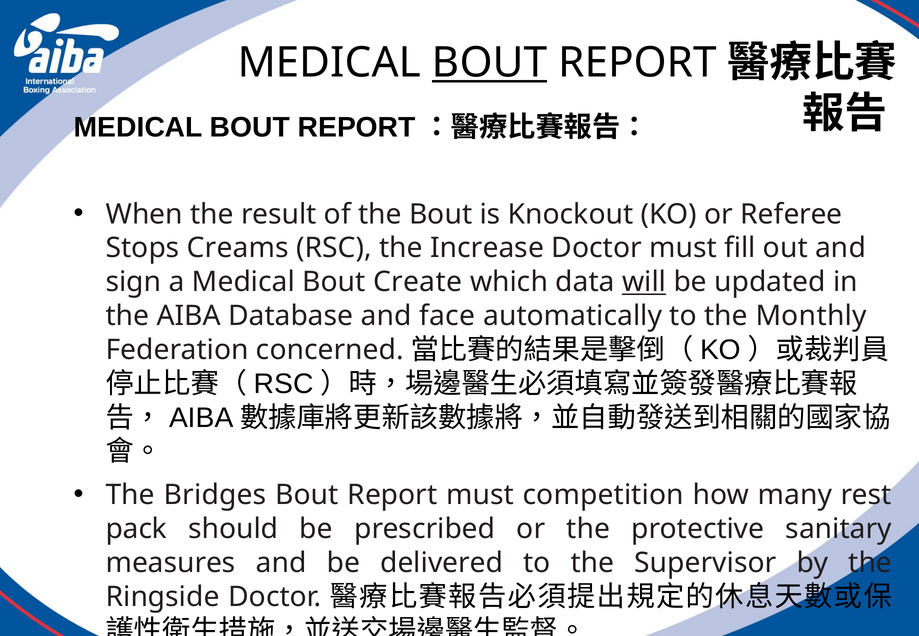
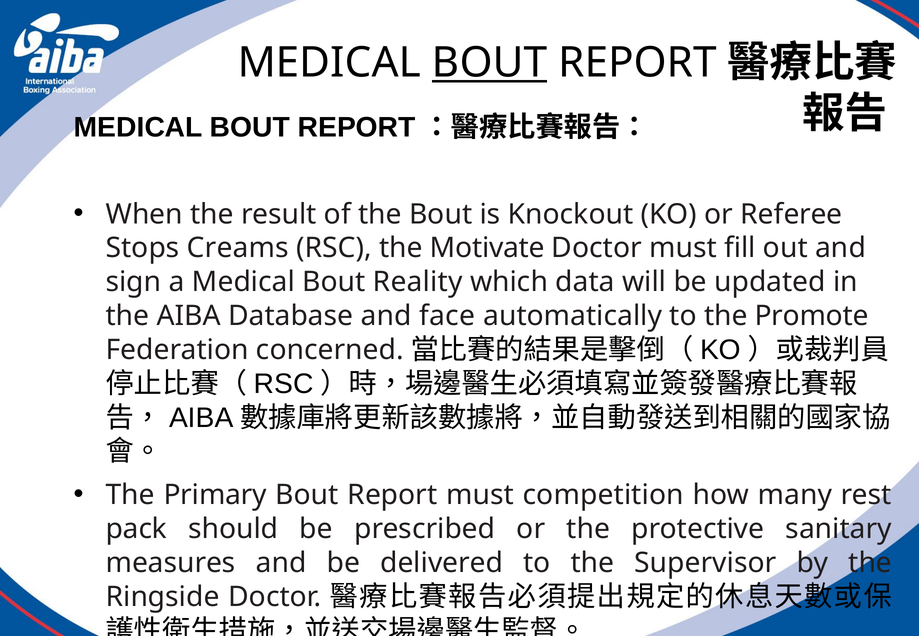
Increase: Increase -> Motivate
Create: Create -> Reality
will underline: present -> none
Monthly: Monthly -> Promote
Bridges: Bridges -> Primary
